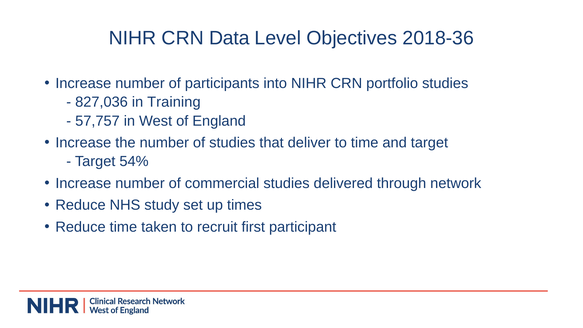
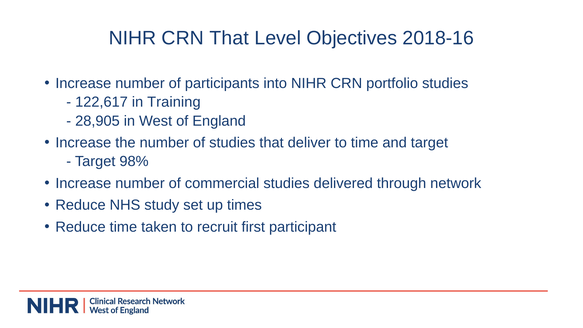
CRN Data: Data -> That
2018-36: 2018-36 -> 2018-16
827,036: 827,036 -> 122,617
57,757: 57,757 -> 28,905
54%: 54% -> 98%
